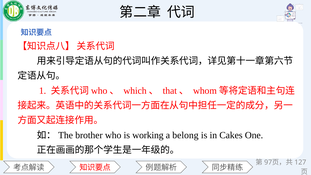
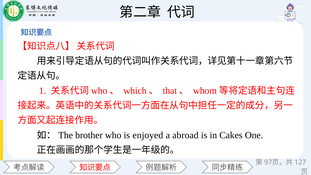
working: working -> enjoyed
belong: belong -> abroad
